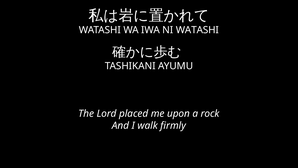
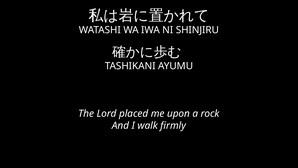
NI WATASHI: WATASHI -> SHINJIRU
